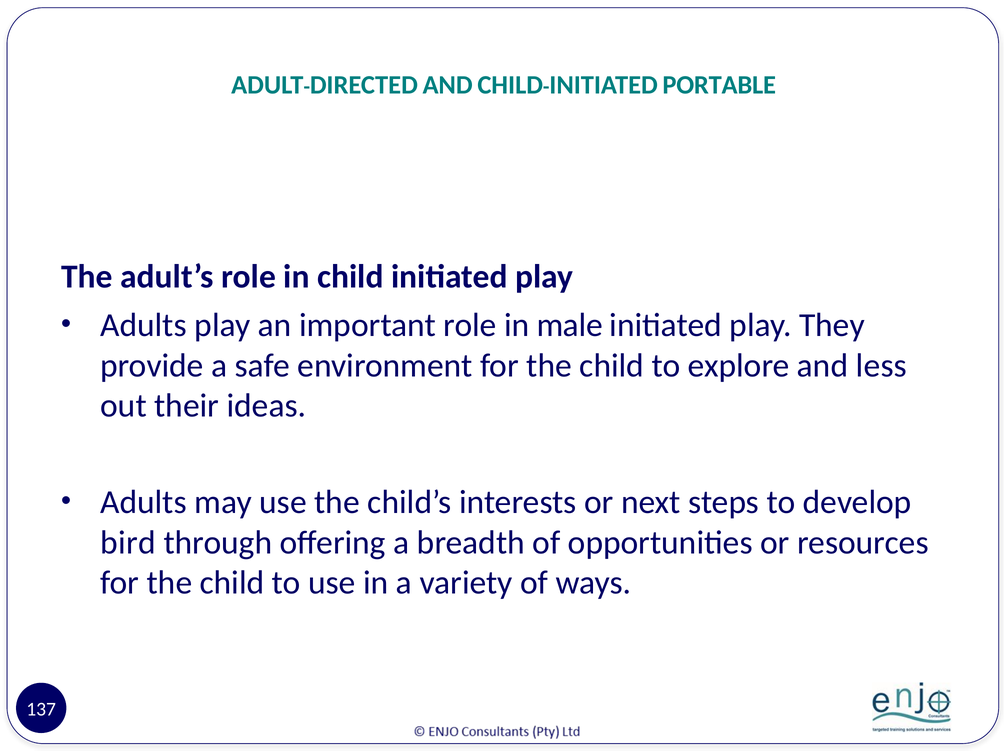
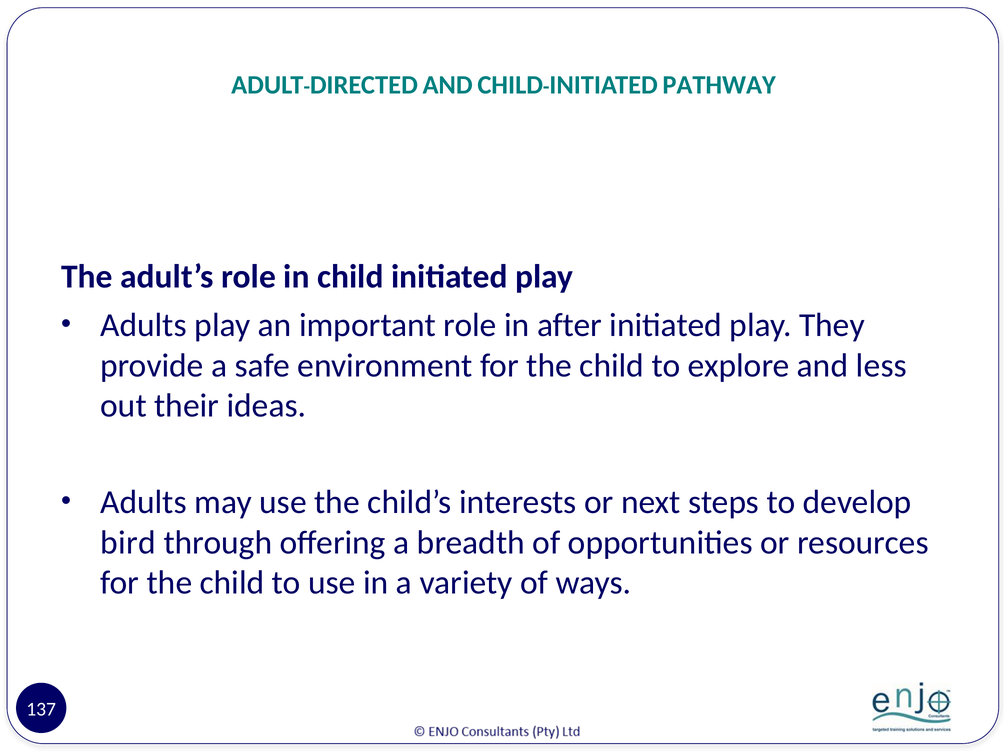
PORTABLE: PORTABLE -> PATHWAY
male: male -> after
